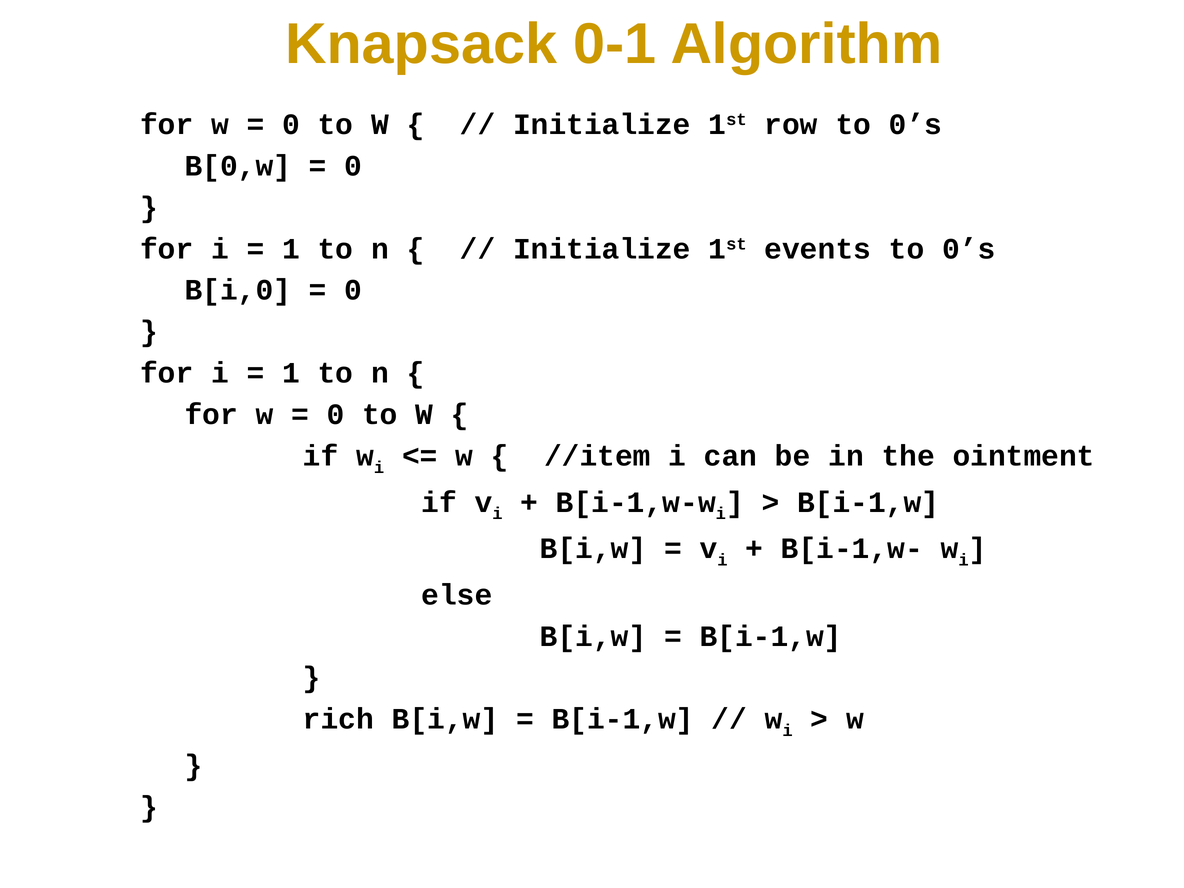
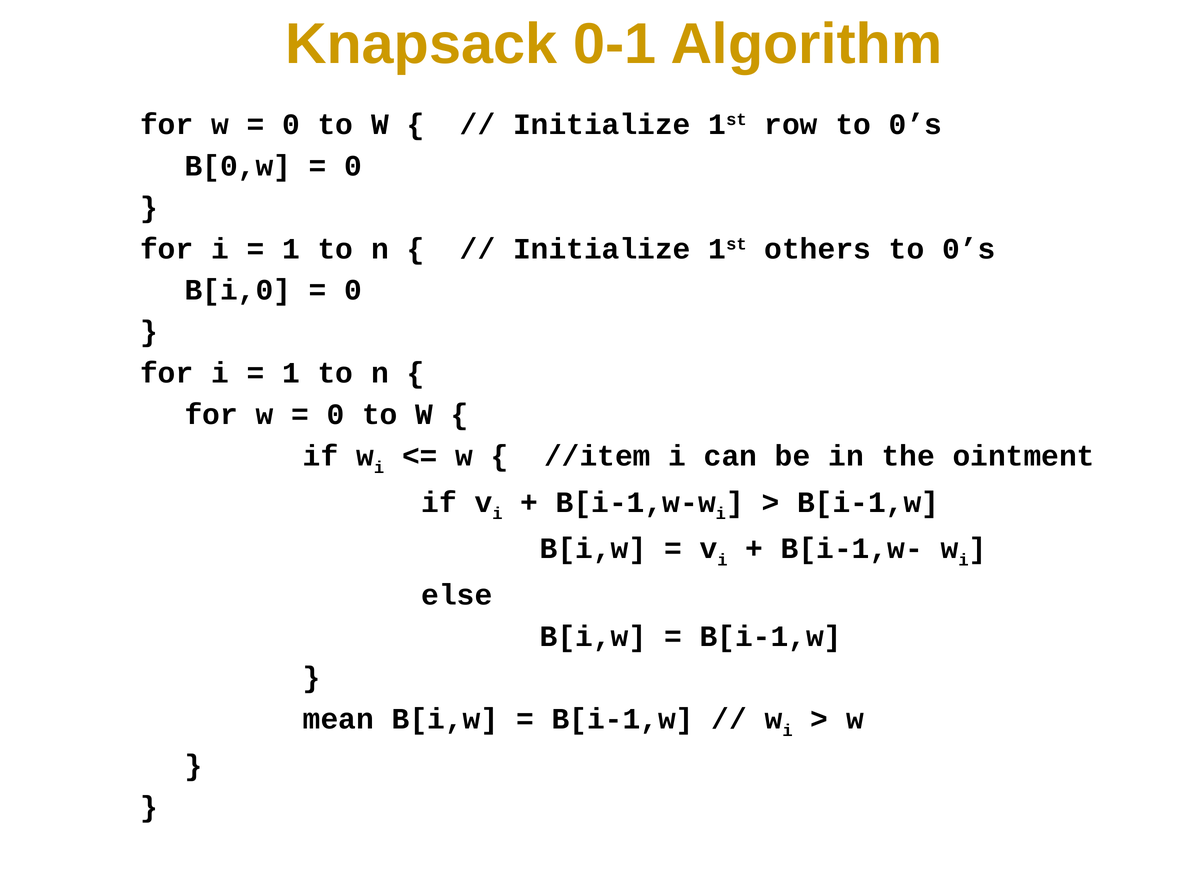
events: events -> others
rich: rich -> mean
